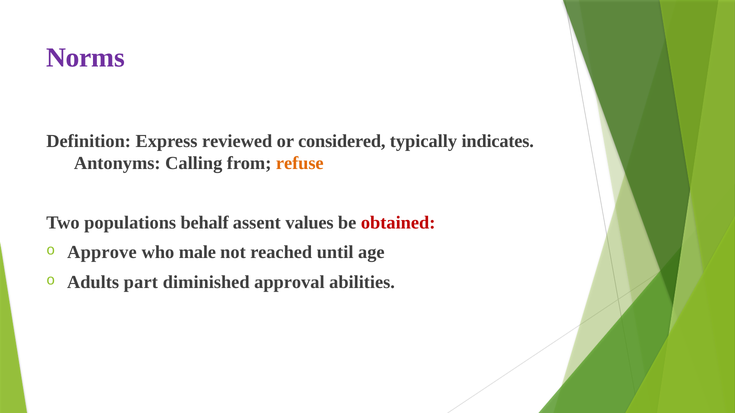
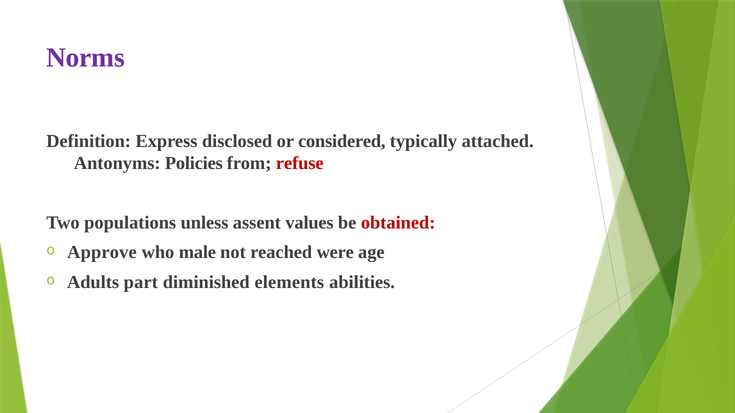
reviewed: reviewed -> disclosed
indicates: indicates -> attached
Calling: Calling -> Policies
refuse colour: orange -> red
behalf: behalf -> unless
until: until -> were
approval: approval -> elements
